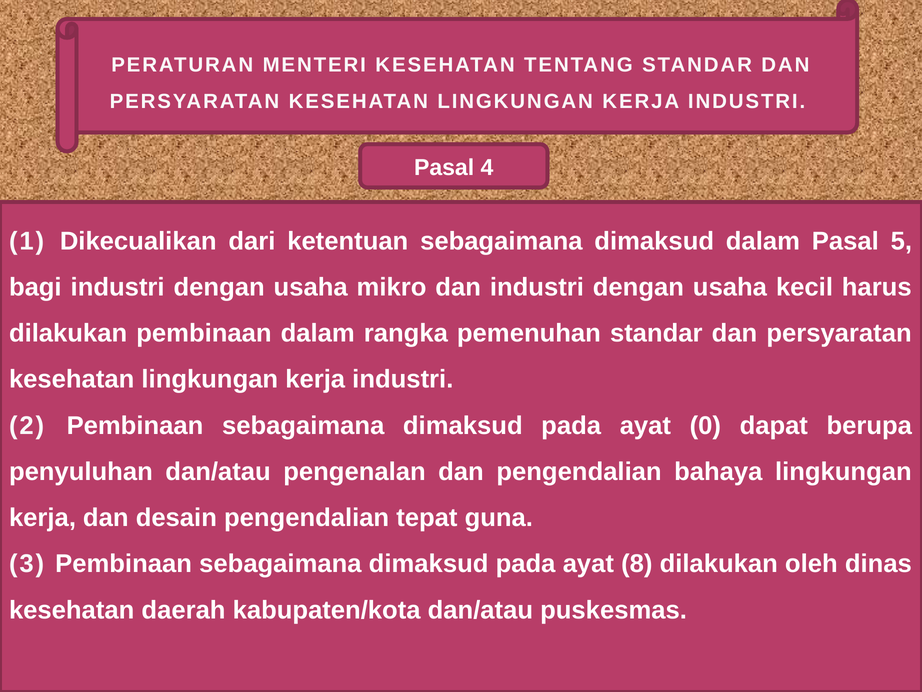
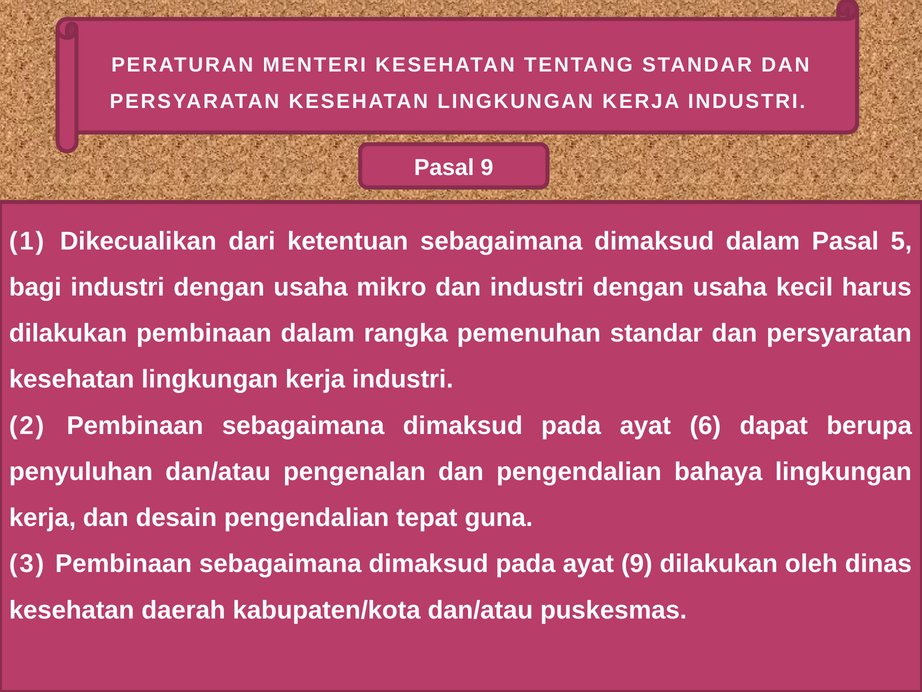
Pasal 4: 4 -> 9
0: 0 -> 6
ayat 8: 8 -> 9
